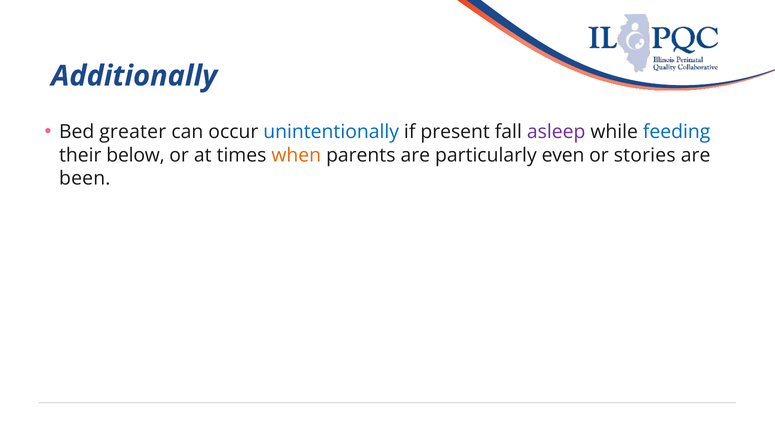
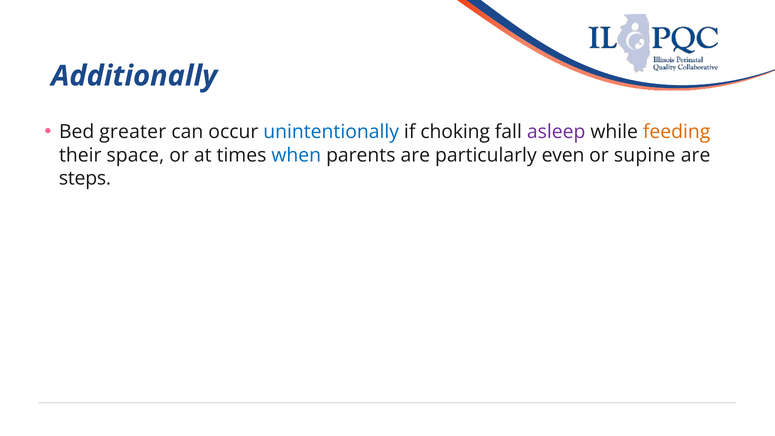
present: present -> choking
feeding colour: blue -> orange
below: below -> space
when colour: orange -> blue
stories: stories -> supine
been: been -> steps
